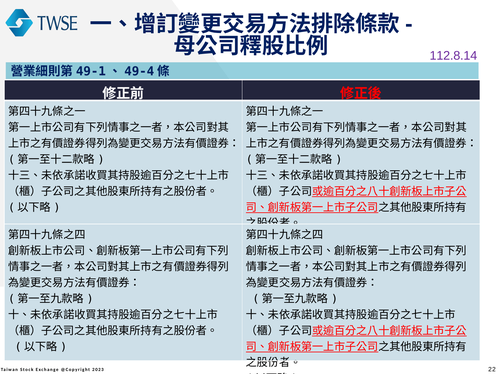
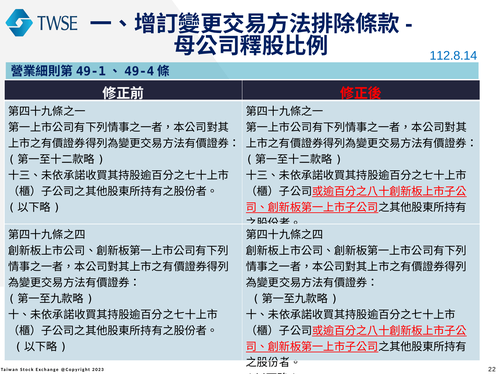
112.8.14 colour: purple -> blue
